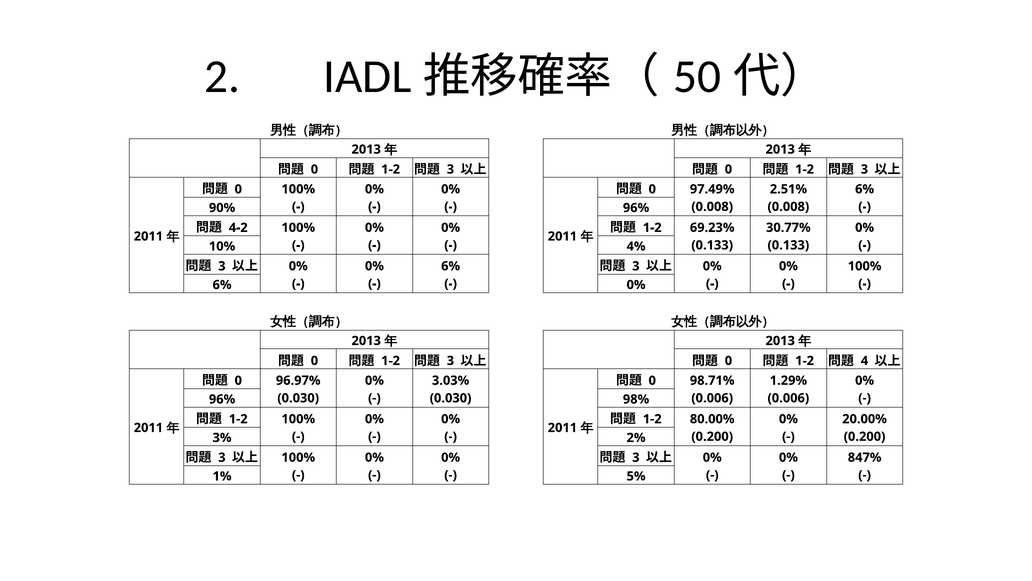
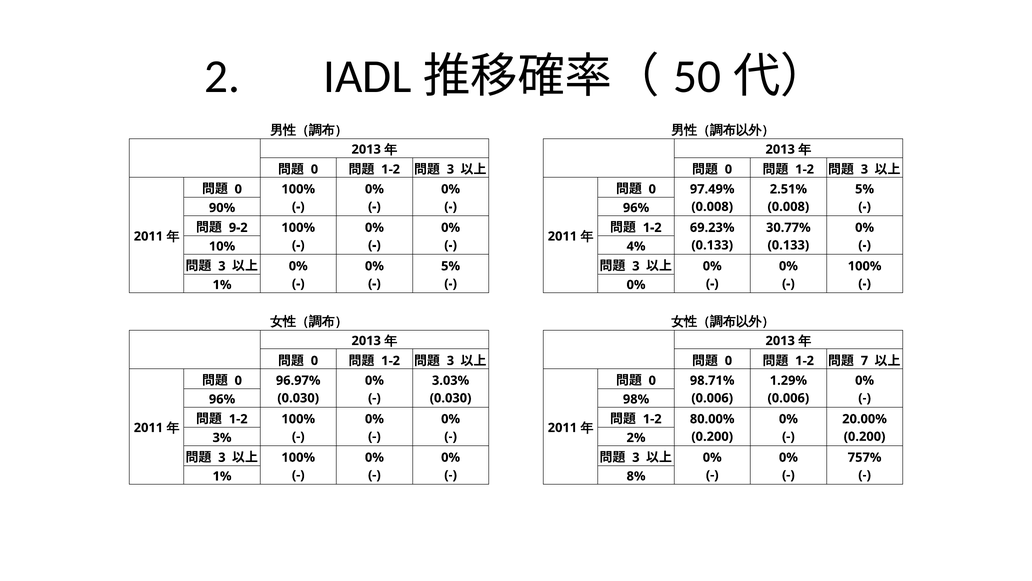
6% at (865, 189): 6% -> 5%
4-2: 4-2 -> 9-2
6% at (451, 266): 6% -> 5%
6% at (222, 285): 6% -> 1%
4: 4 -> 7
847%: 847% -> 757%
5%: 5% -> 8%
